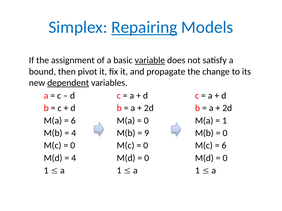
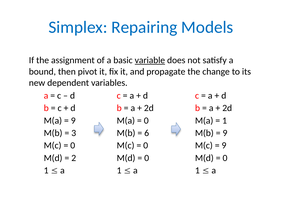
Repairing underline: present -> none
dependent underline: present -> none
6 at (73, 121): 6 -> 9
4 at (74, 133): 4 -> 3
9: 9 -> 6
0 at (225, 133): 0 -> 9
6 at (224, 146): 6 -> 9
4 at (74, 158): 4 -> 2
